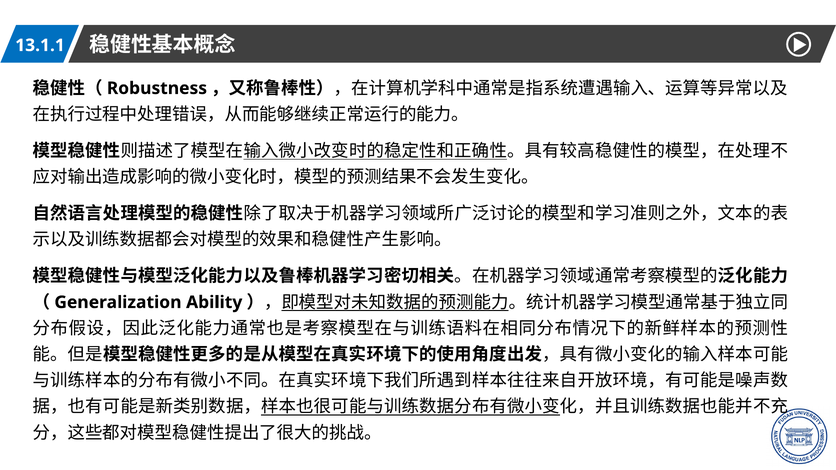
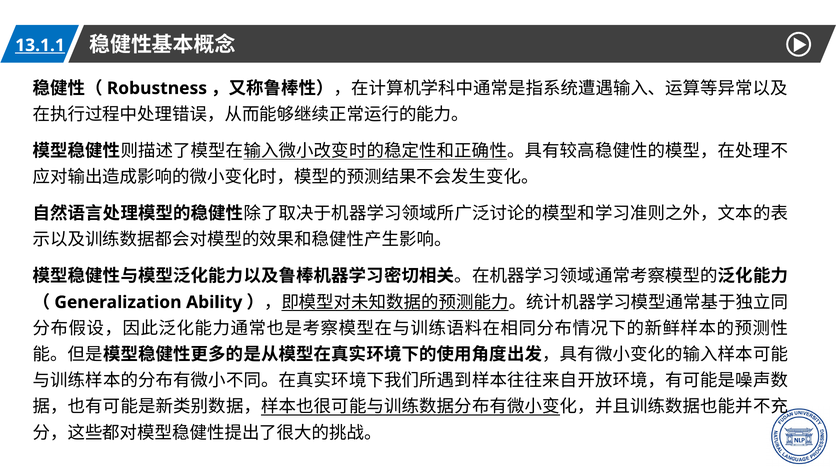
13.1.1 underline: none -> present
